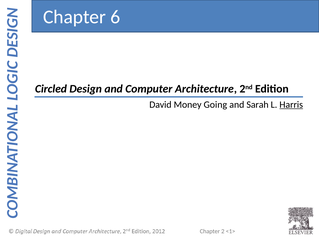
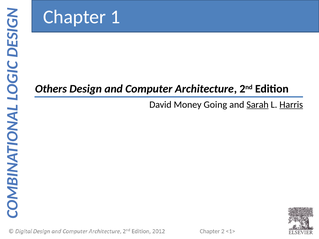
6: 6 -> 1
Circled: Circled -> Others
Sarah underline: none -> present
